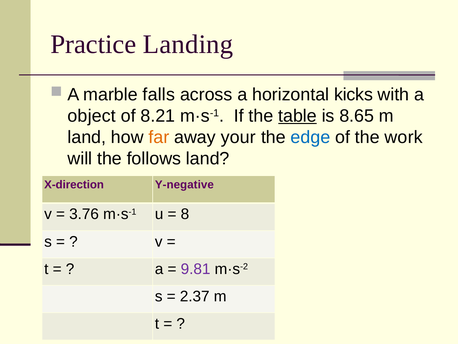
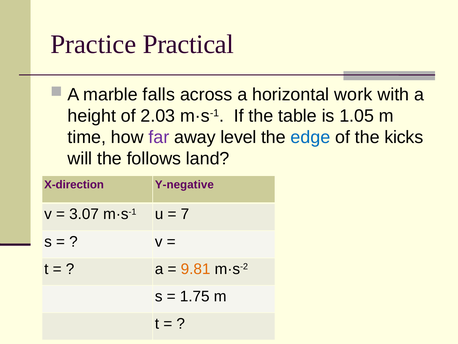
Landing: Landing -> Practical
kicks: kicks -> work
object: object -> height
8.21: 8.21 -> 2.03
table underline: present -> none
8.65: 8.65 -> 1.05
land at (87, 137): land -> time
far colour: orange -> purple
your: your -> level
work: work -> kicks
3.76: 3.76 -> 3.07
8: 8 -> 7
9.81 colour: purple -> orange
2.37: 2.37 -> 1.75
